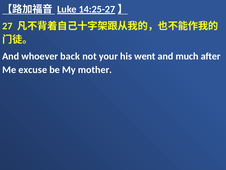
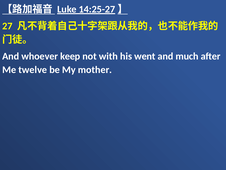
back: back -> keep
your: your -> with
excuse: excuse -> twelve
